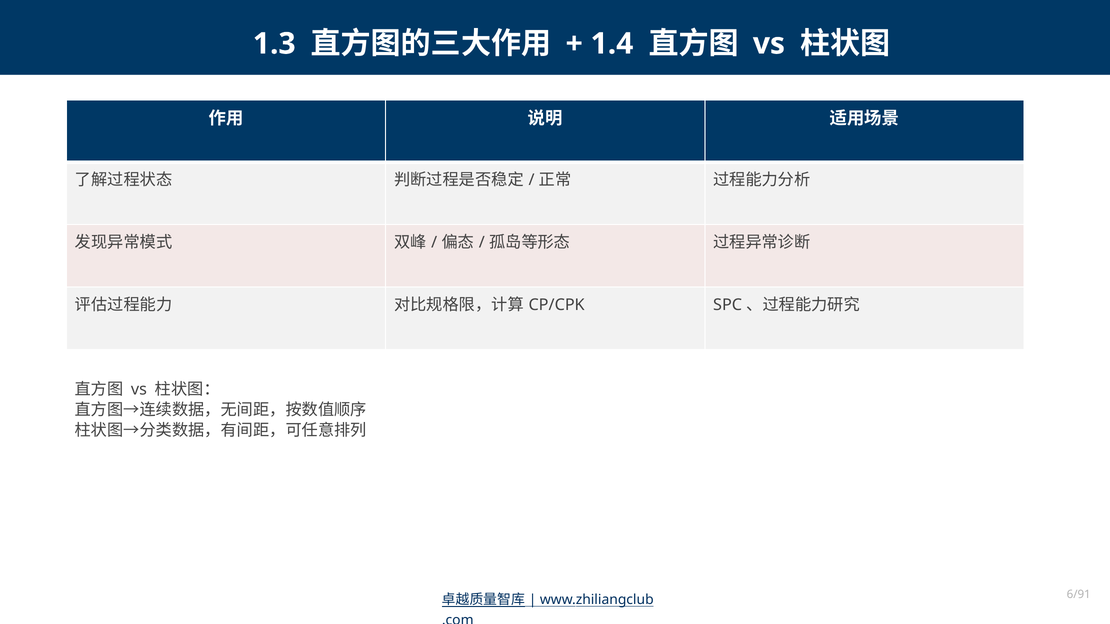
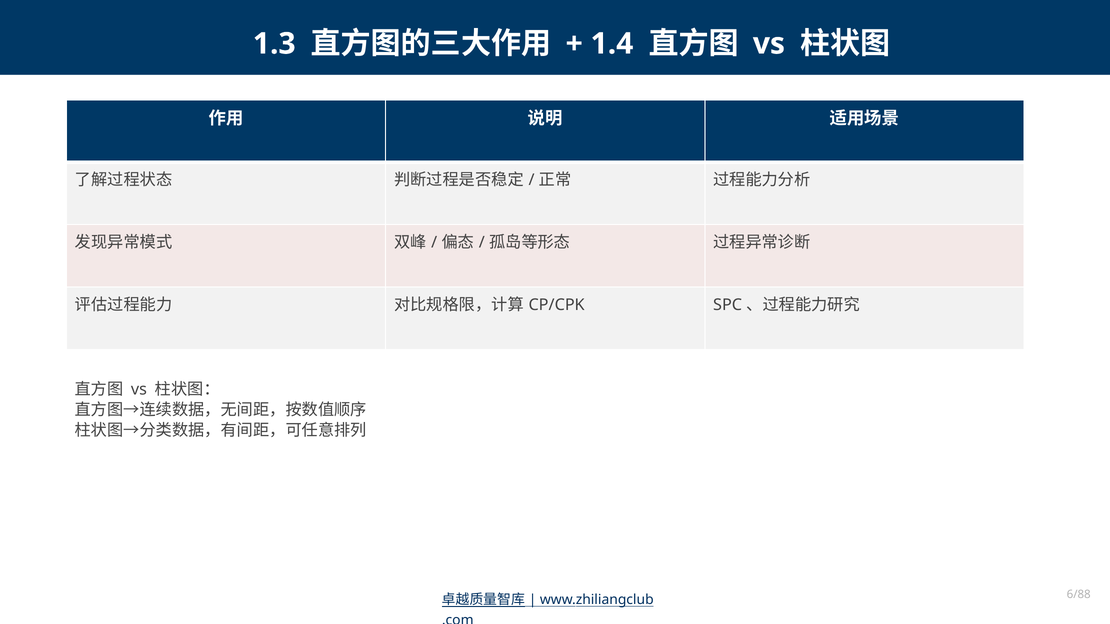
6/91: 6/91 -> 6/88
